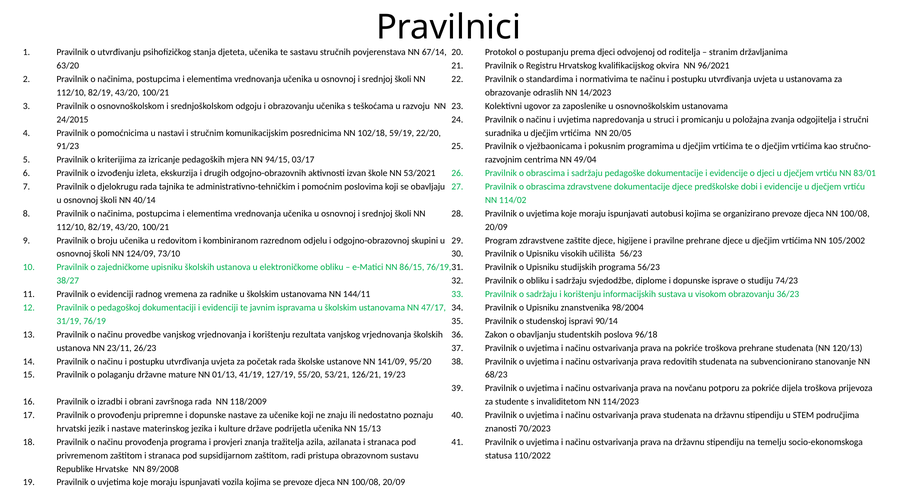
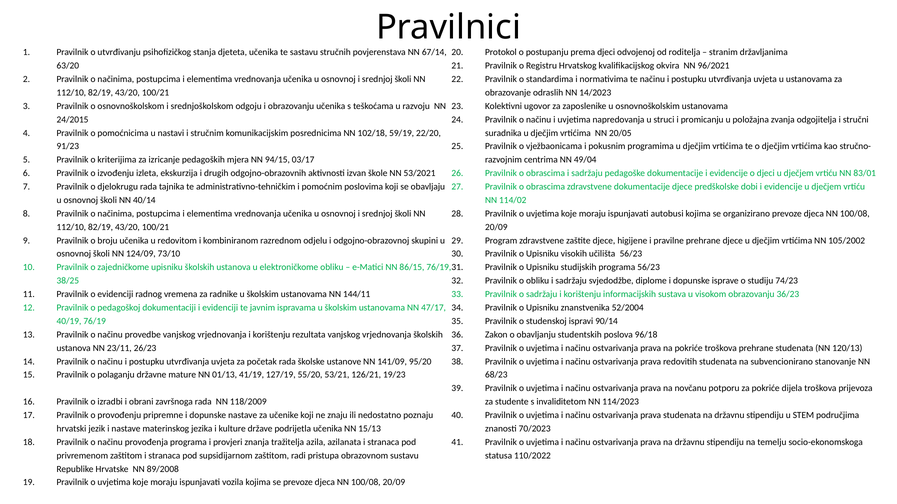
38/27: 38/27 -> 38/25
98/2004: 98/2004 -> 52/2004
31/19: 31/19 -> 40/19
